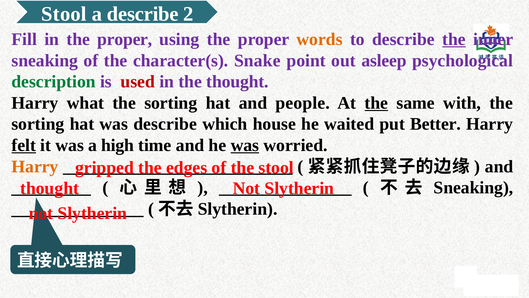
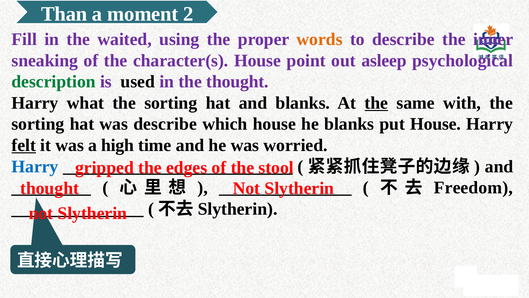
Stool at (64, 14): Stool -> Than
a describe: describe -> moment
in the proper: proper -> waited
the at (454, 39) underline: present -> none
character(s Snake: Snake -> House
used colour: red -> black
and people: people -> blanks
he waited: waited -> blanks
put Better: Better -> House
was at (245, 145) underline: present -> none
Harry at (35, 166) colour: orange -> blue
Sneaking at (473, 187): Sneaking -> Freedom
